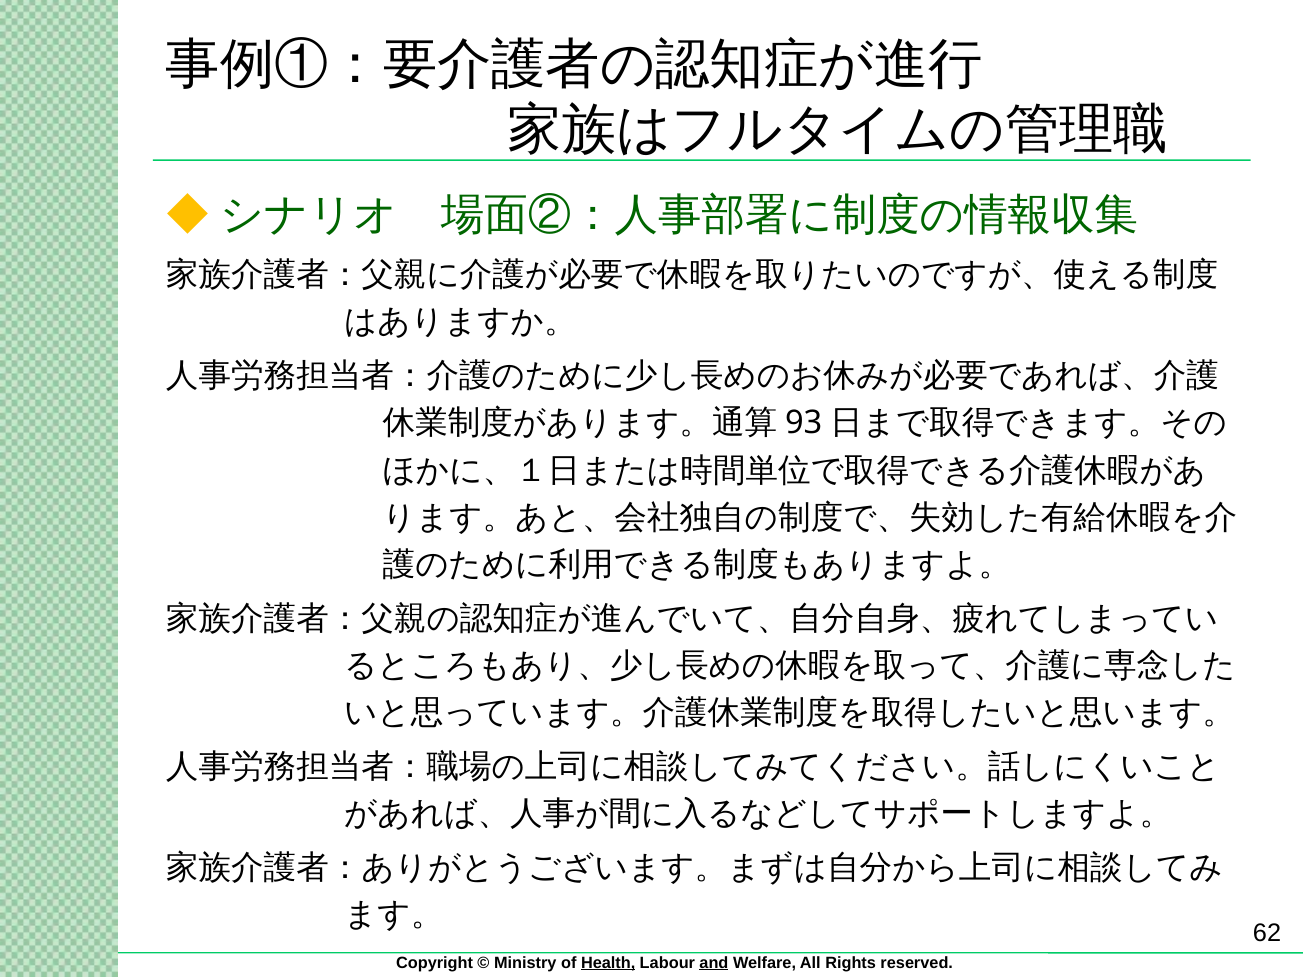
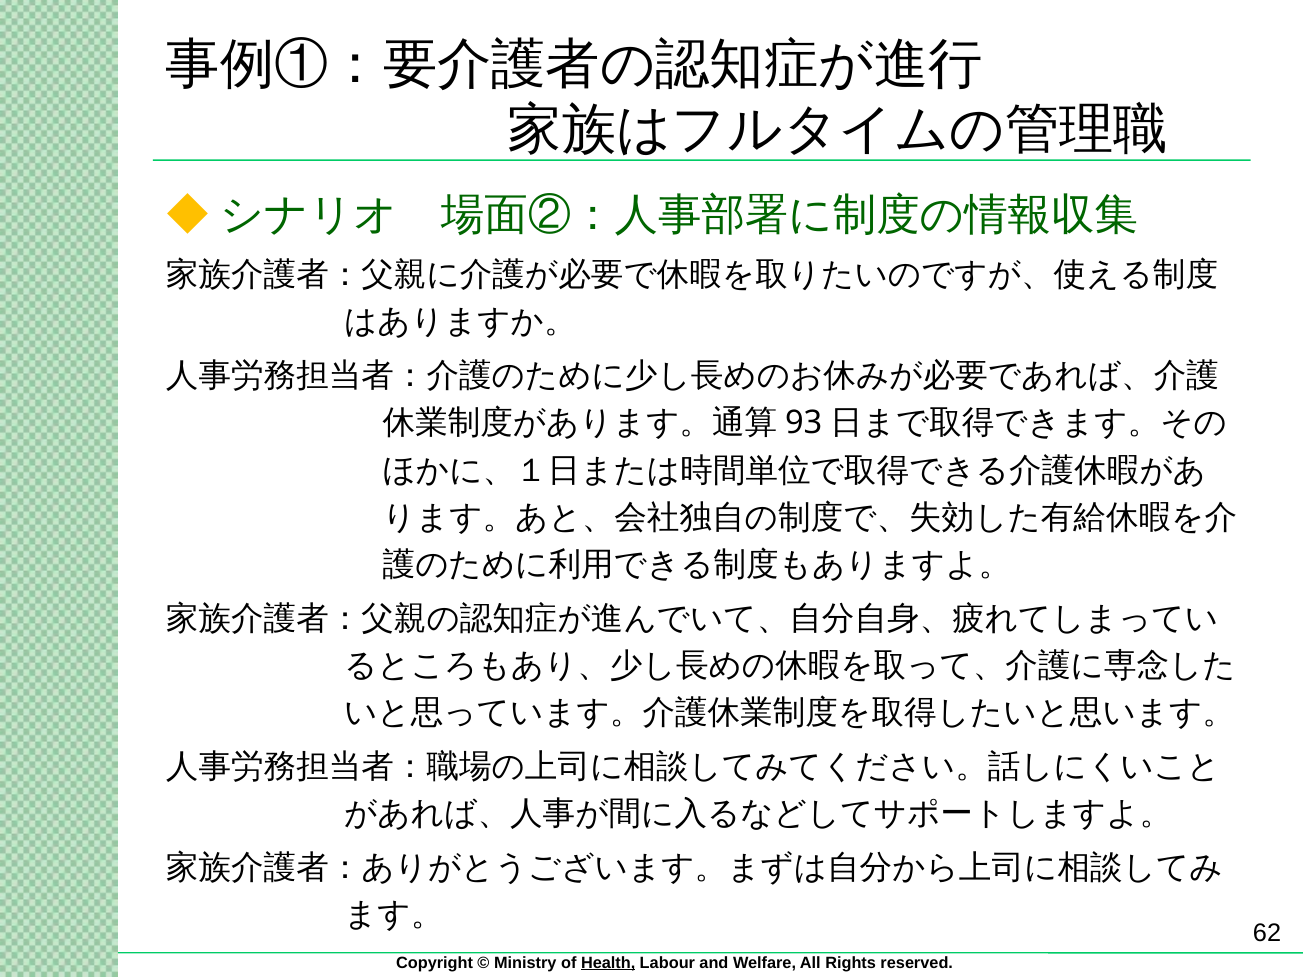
and underline: present -> none
